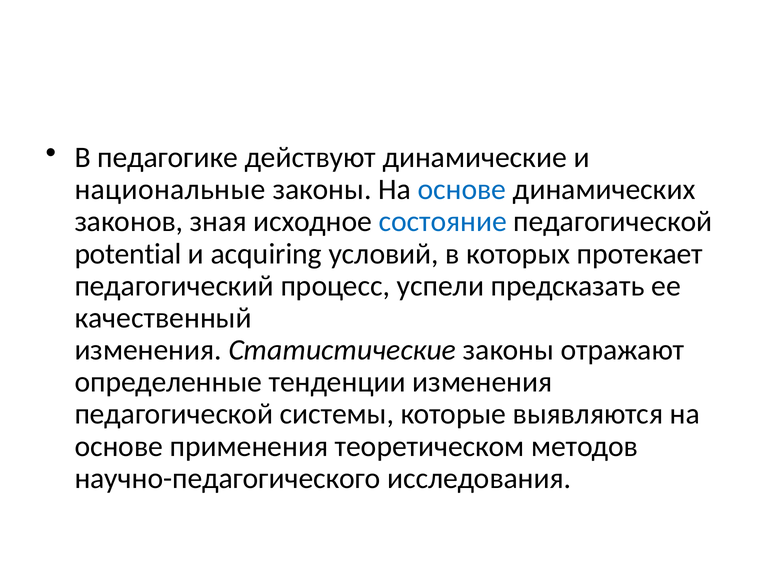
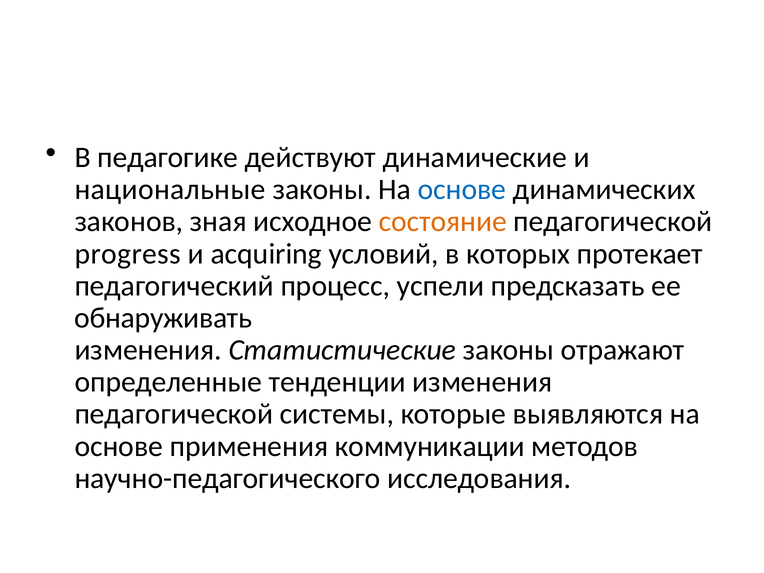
состояние colour: blue -> orange
potential: potential -> progress
качественный: качественный -> обнаруживать
теоретическом: теоретическом -> коммуникации
